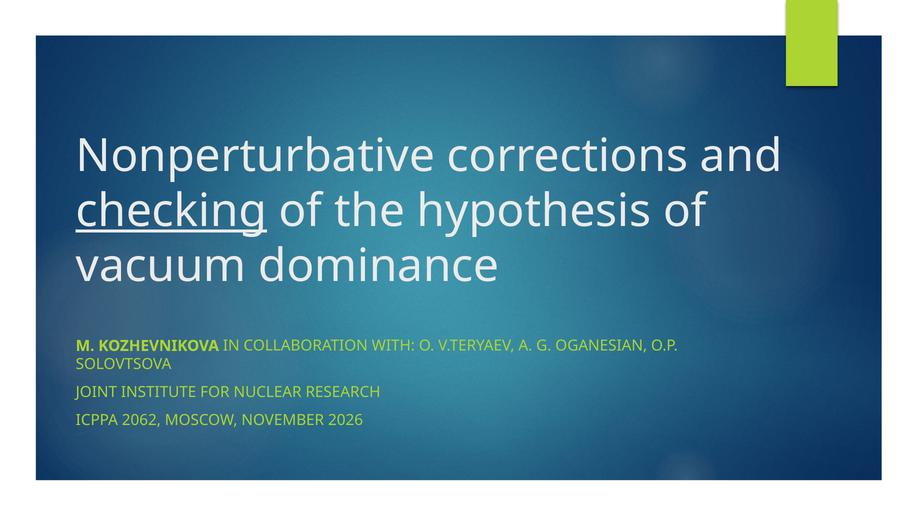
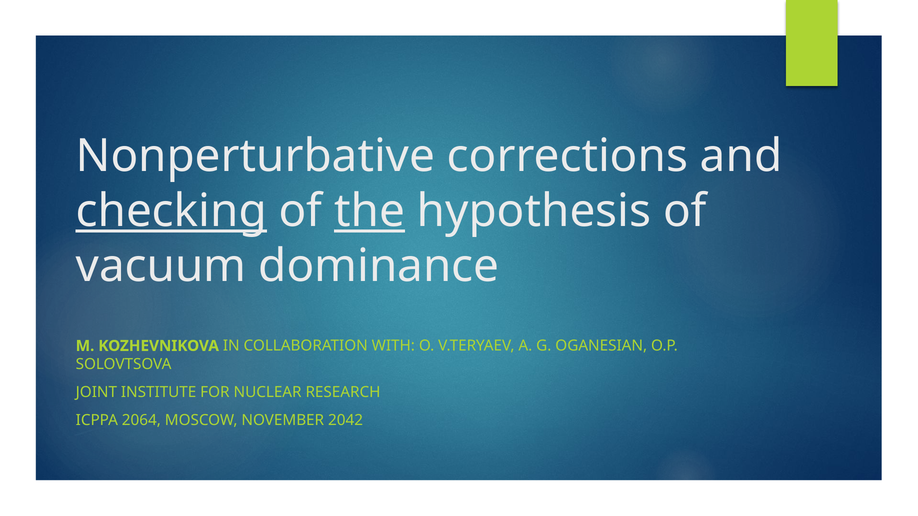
the underline: none -> present
2062: 2062 -> 2064
2026: 2026 -> 2042
